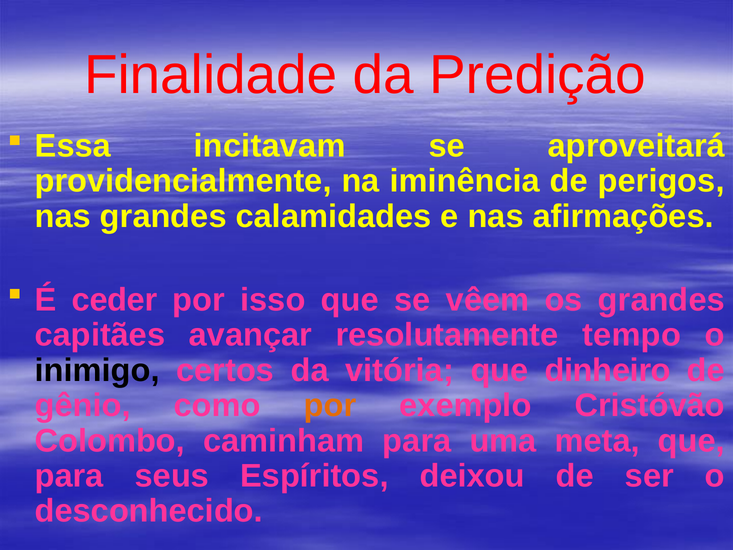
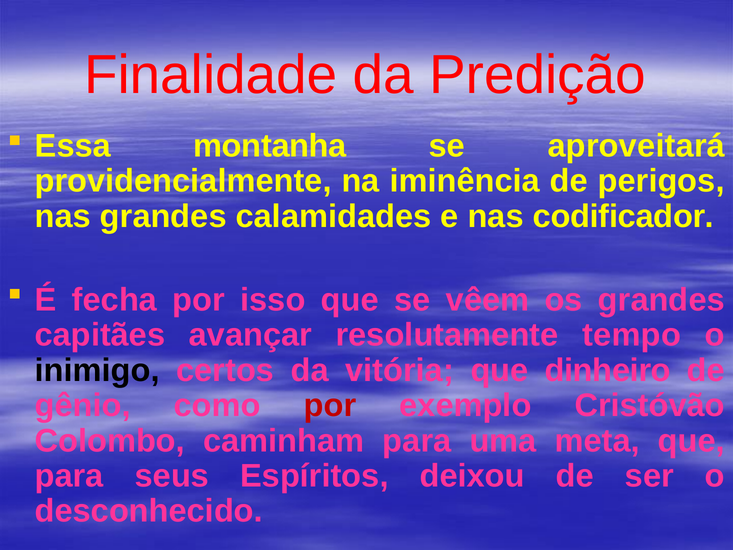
incitavam: incitavam -> montanha
afirmações: afirmações -> codificador
ceder: ceder -> fecha
por at (330, 405) colour: orange -> red
